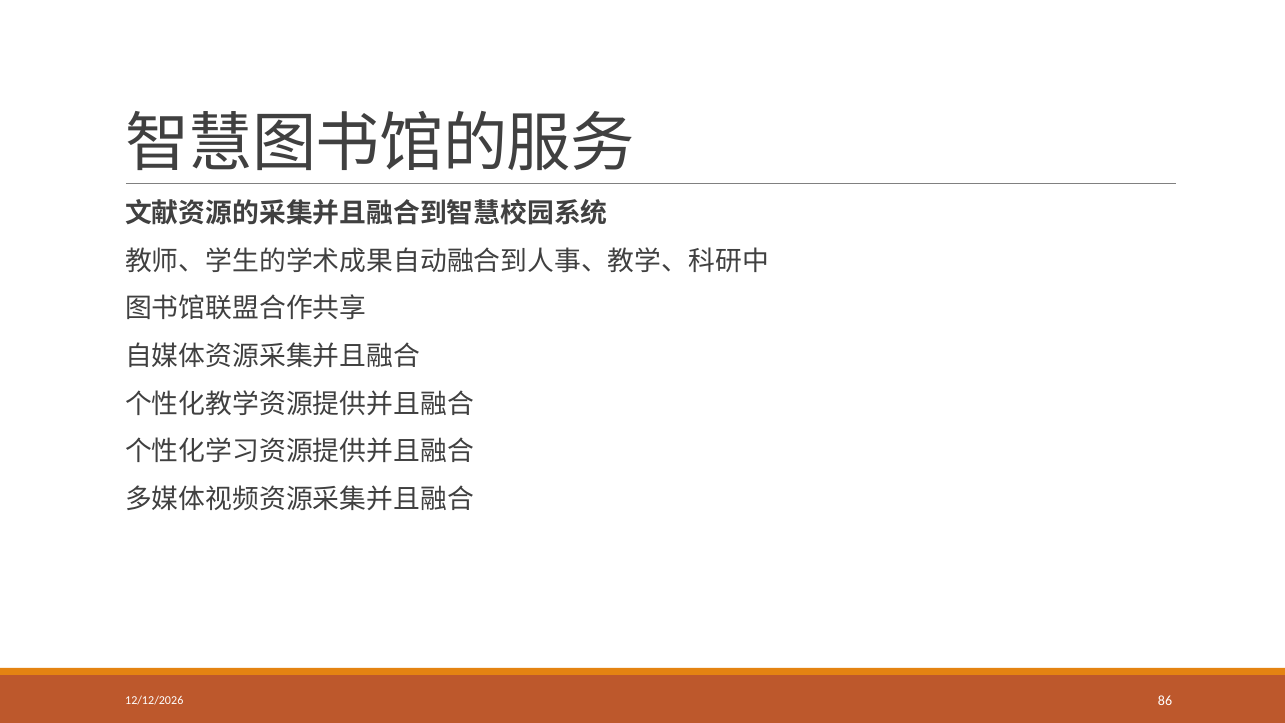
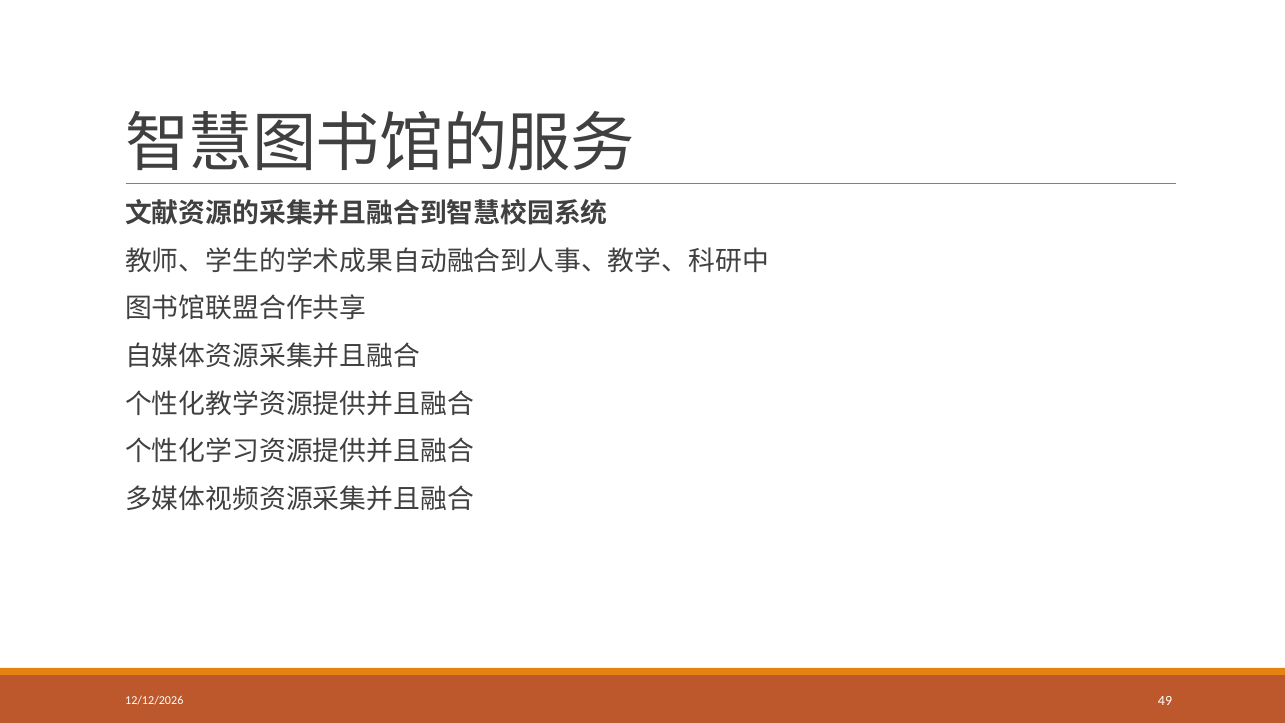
86: 86 -> 49
